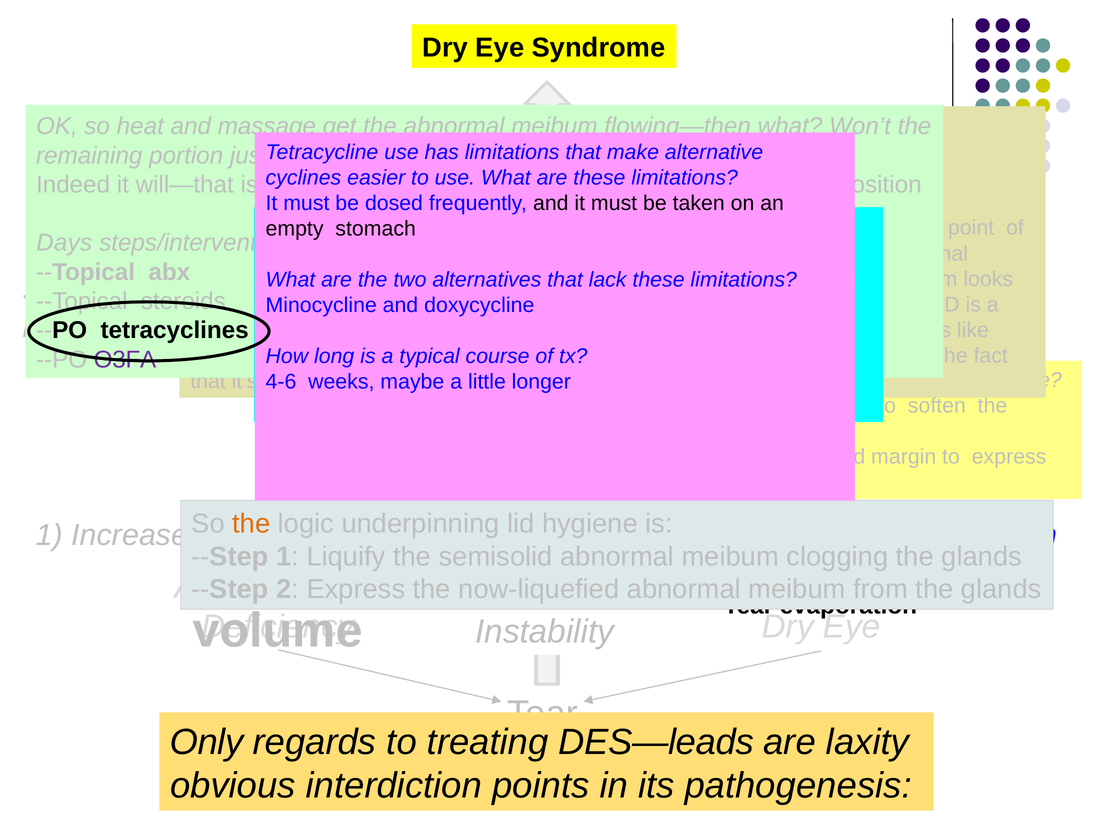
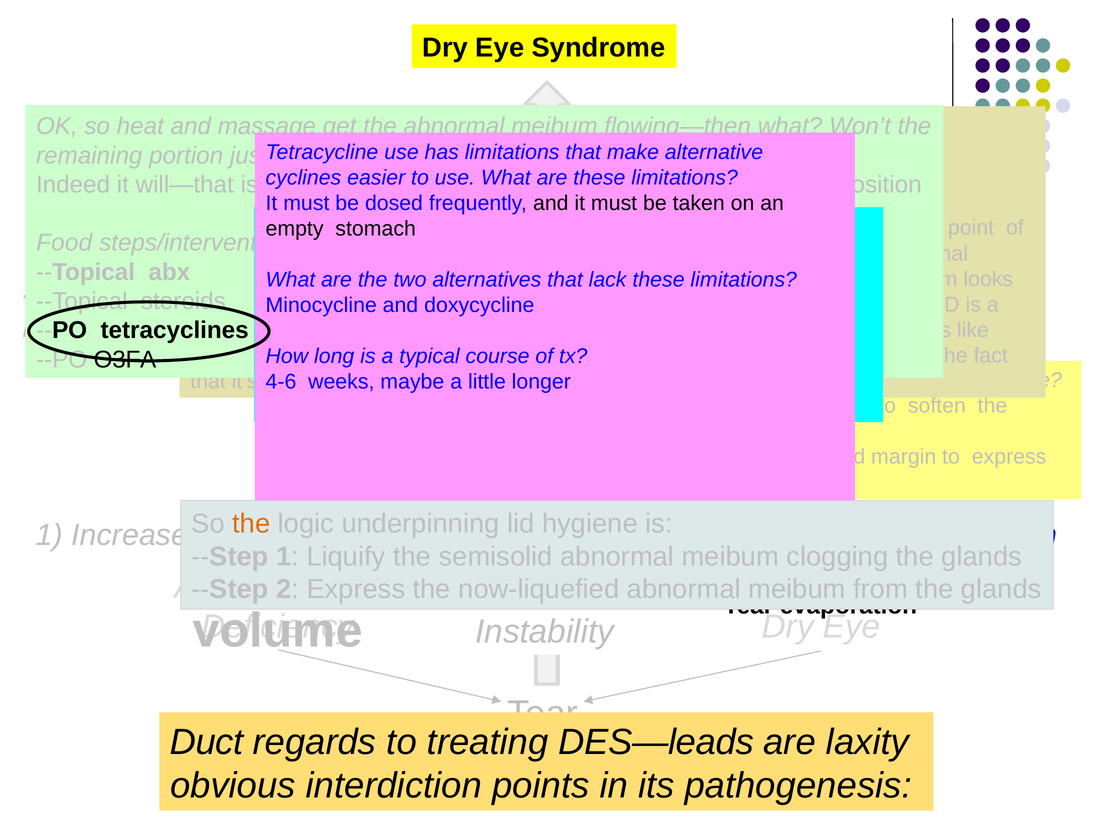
Days: Days -> Food
O3FA colour: purple -> black
Only at (207, 743): Only -> Duct
